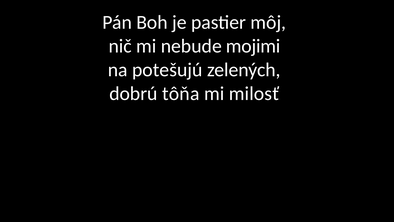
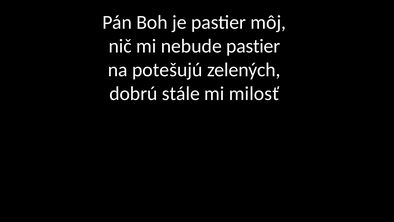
nebude mojimi: mojimi -> pastier
tôňa: tôňa -> stále
